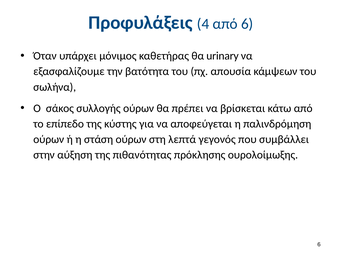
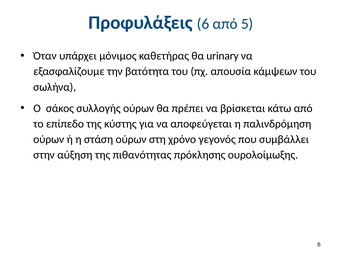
Προφυλάξεις 4: 4 -> 6
από 6: 6 -> 5
λεπτά: λεπτά -> χρόνο
